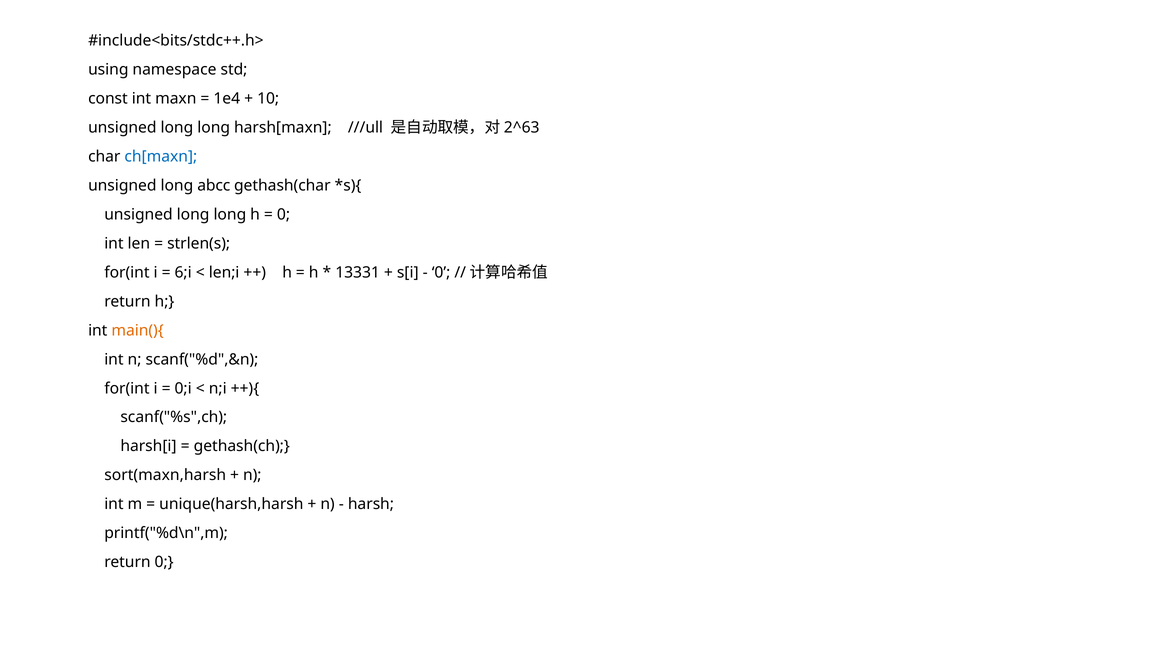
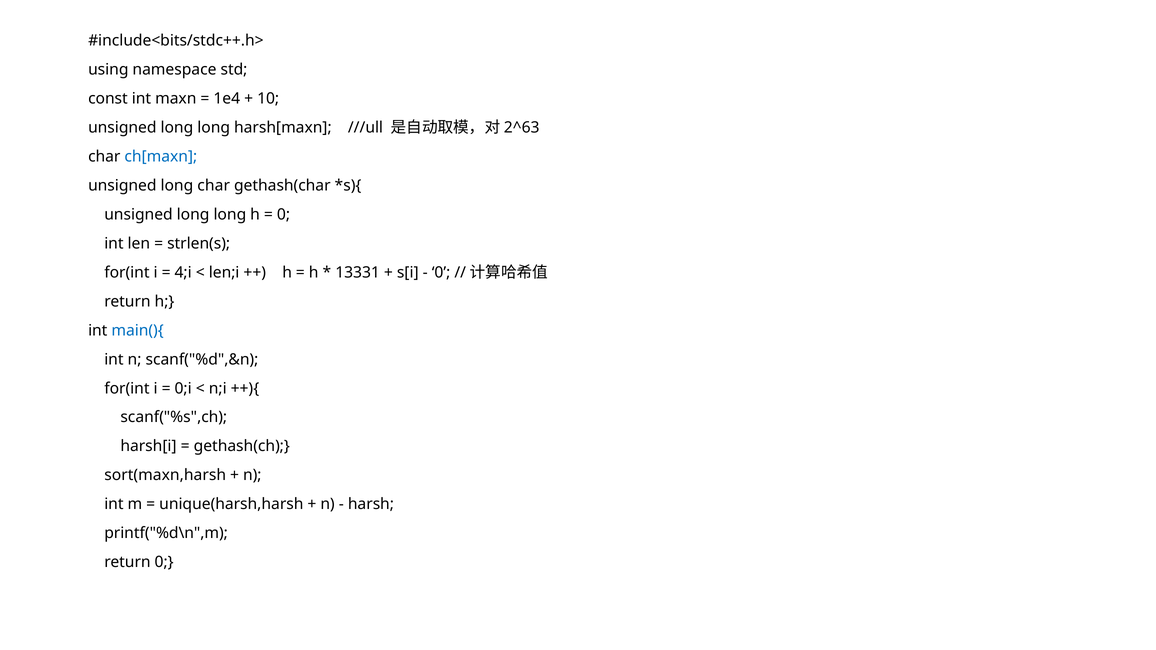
long abcc: abcc -> char
6;i: 6;i -> 4;i
main(){ colour: orange -> blue
